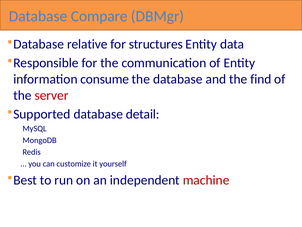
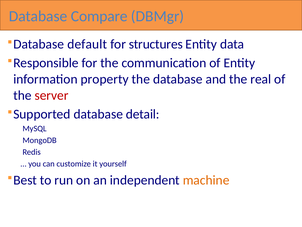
relative: relative -> default
consume: consume -> property
find: find -> real
machine colour: red -> orange
